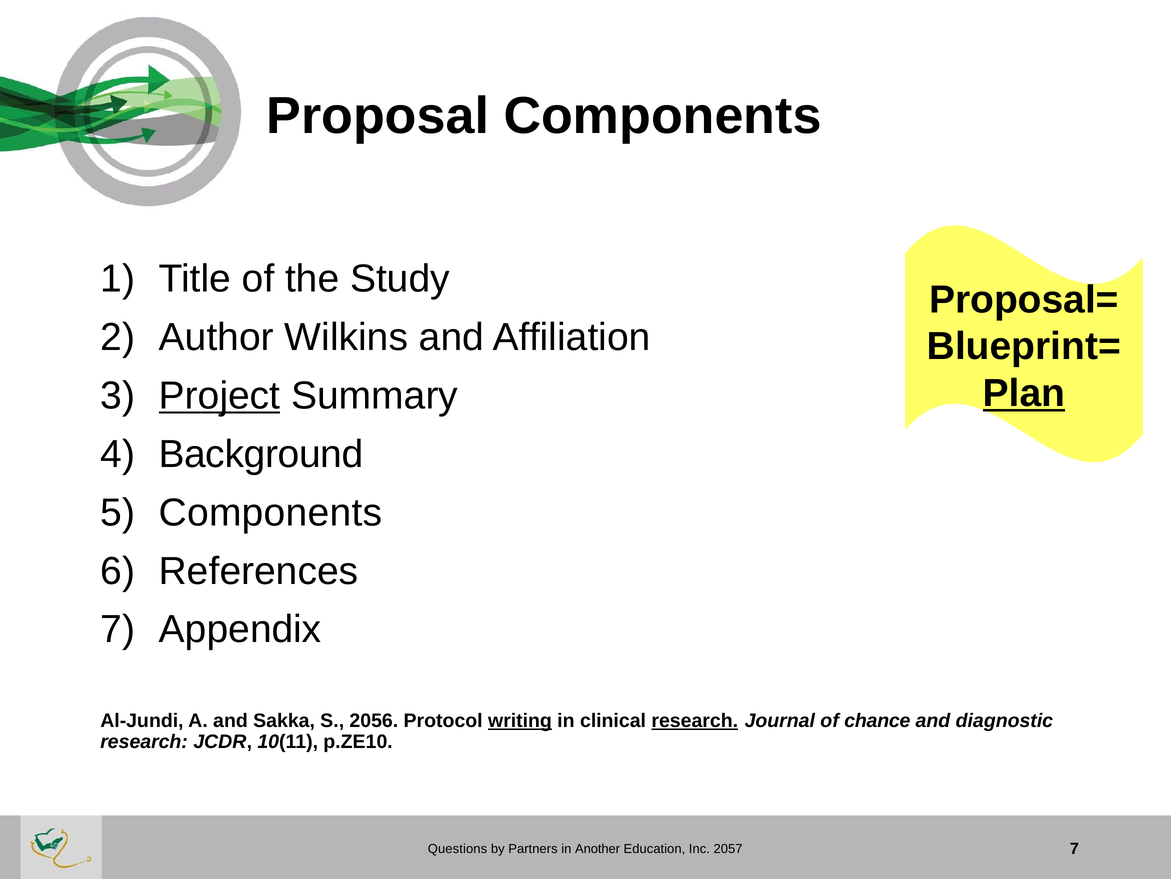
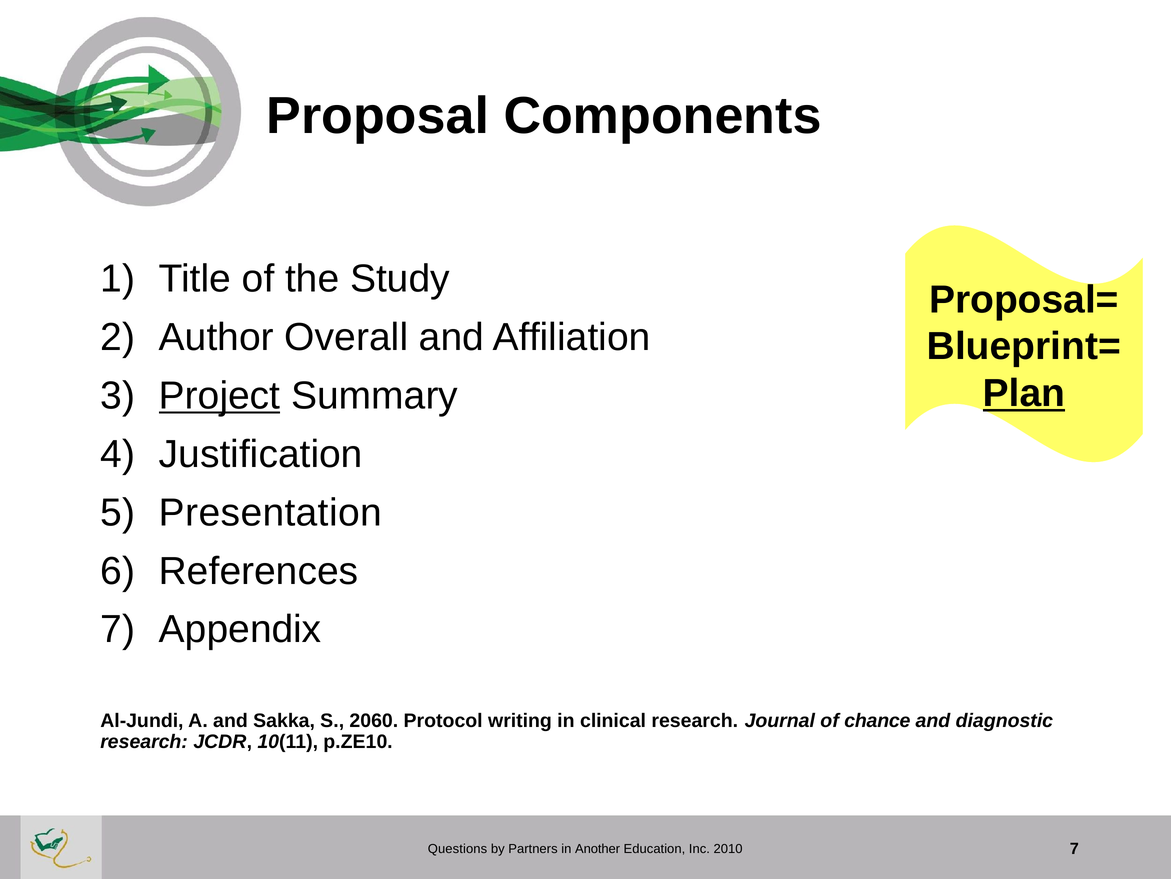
Wilkins: Wilkins -> Overall
Background: Background -> Justification
Components at (270, 512): Components -> Presentation
2056: 2056 -> 2060
writing underline: present -> none
research at (695, 720) underline: present -> none
2057: 2057 -> 2010
